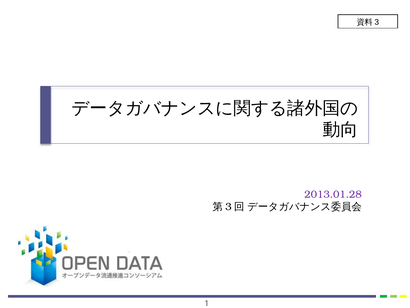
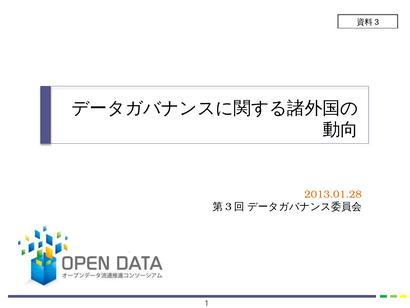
2013.01.28 colour: purple -> orange
